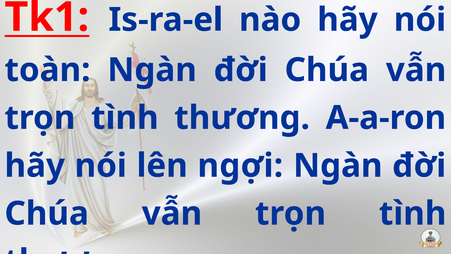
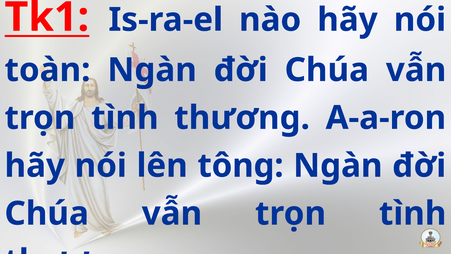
ngợi: ngợi -> tông
